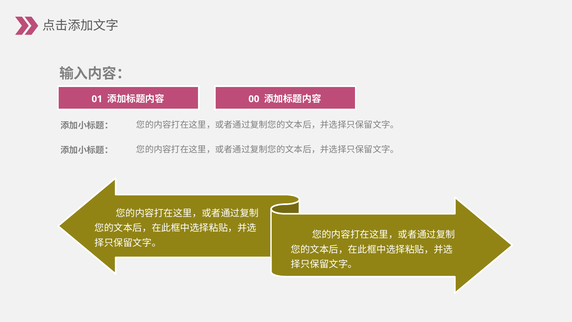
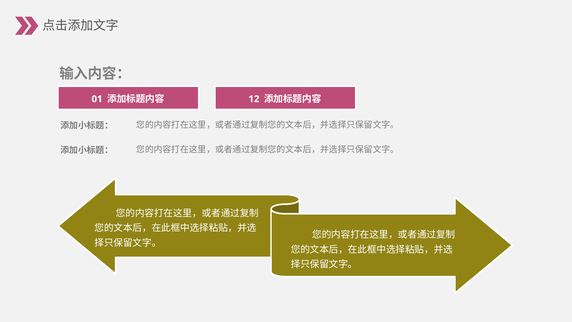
00: 00 -> 12
